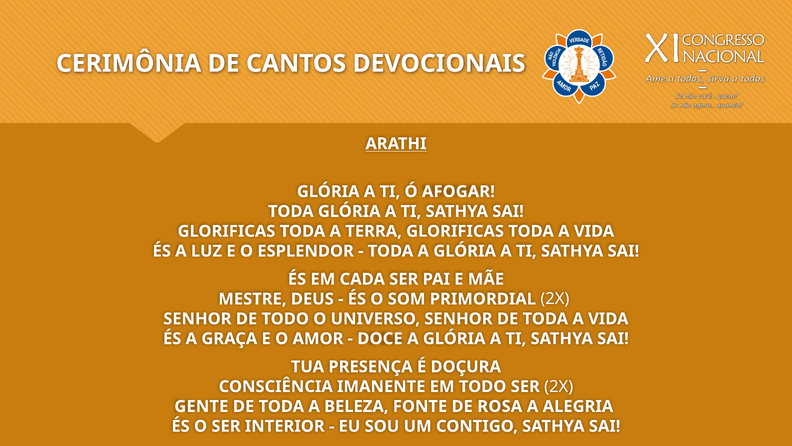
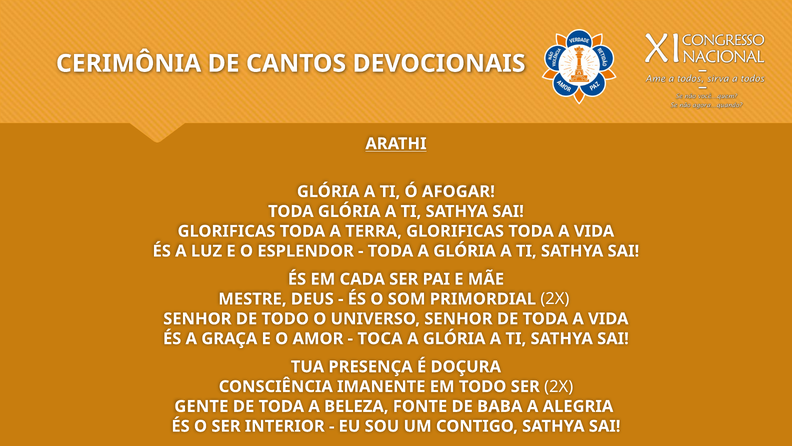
DOCE: DOCE -> TOCA
ROSA: ROSA -> BABA
